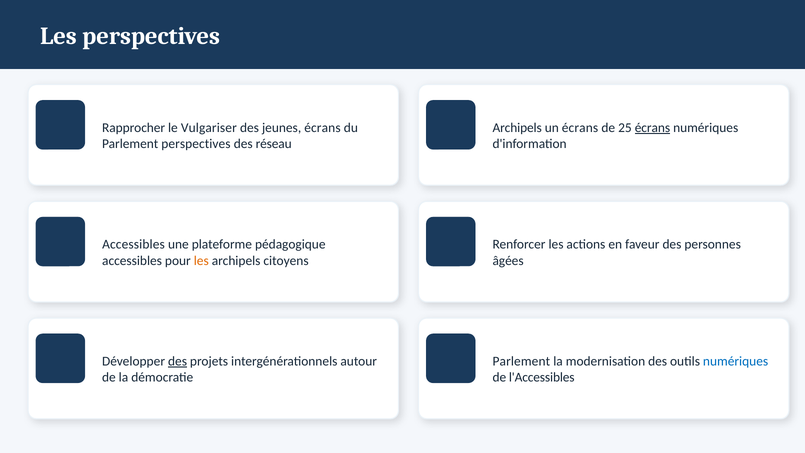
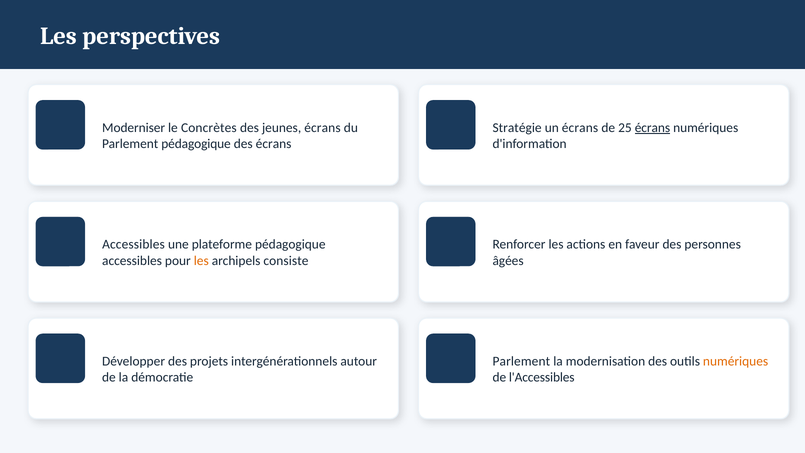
Rapprocher: Rapprocher -> Moderniser
Vulgariser: Vulgariser -> Concrètes
Archipels at (517, 128): Archipels -> Stratégie
Parlement perspectives: perspectives -> pédagogique
des réseau: réseau -> écrans
citoyens: citoyens -> consiste
des at (178, 361) underline: present -> none
numériques at (736, 361) colour: blue -> orange
